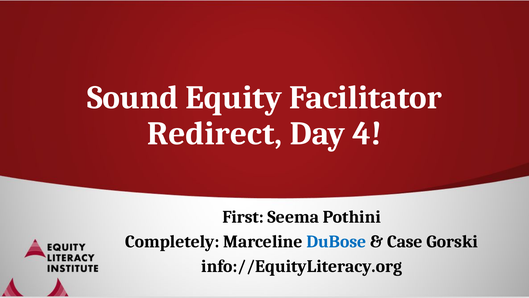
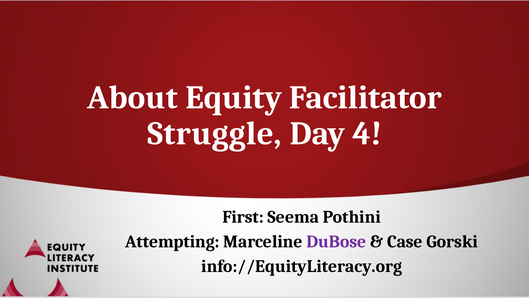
Sound: Sound -> About
Redirect: Redirect -> Struggle
Completely: Completely -> Attempting
DuBose colour: blue -> purple
